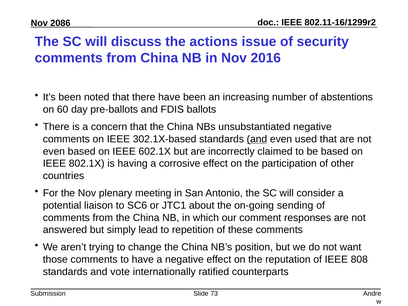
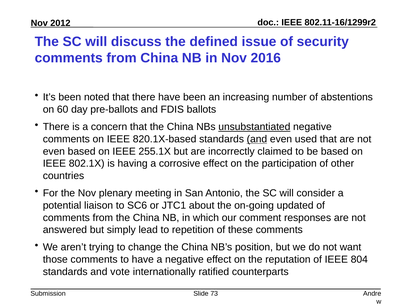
2086: 2086 -> 2012
actions: actions -> defined
unsubstantiated underline: none -> present
302.1X-based: 302.1X-based -> 820.1X-based
602.1X: 602.1X -> 255.1X
sending: sending -> updated
808: 808 -> 804
